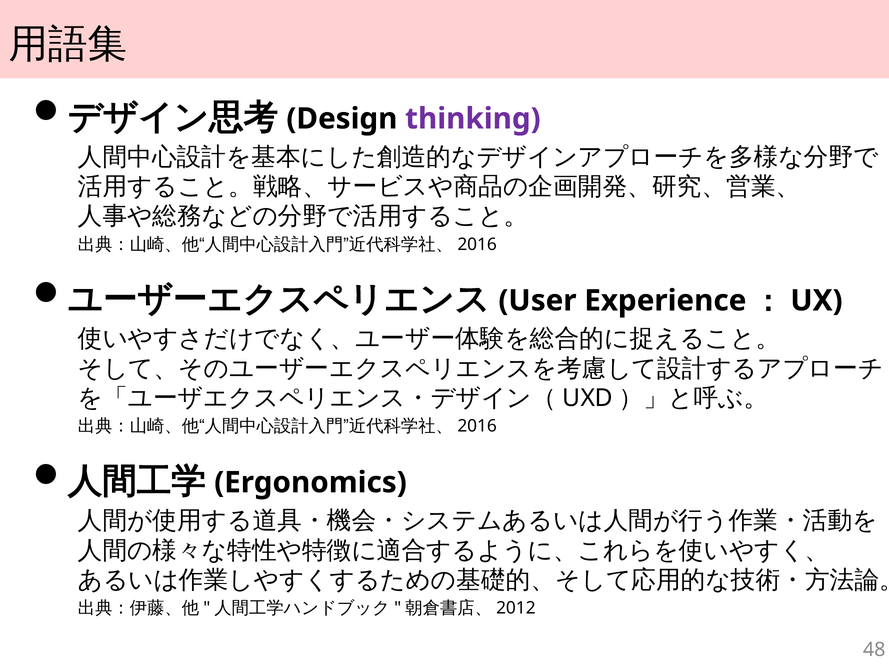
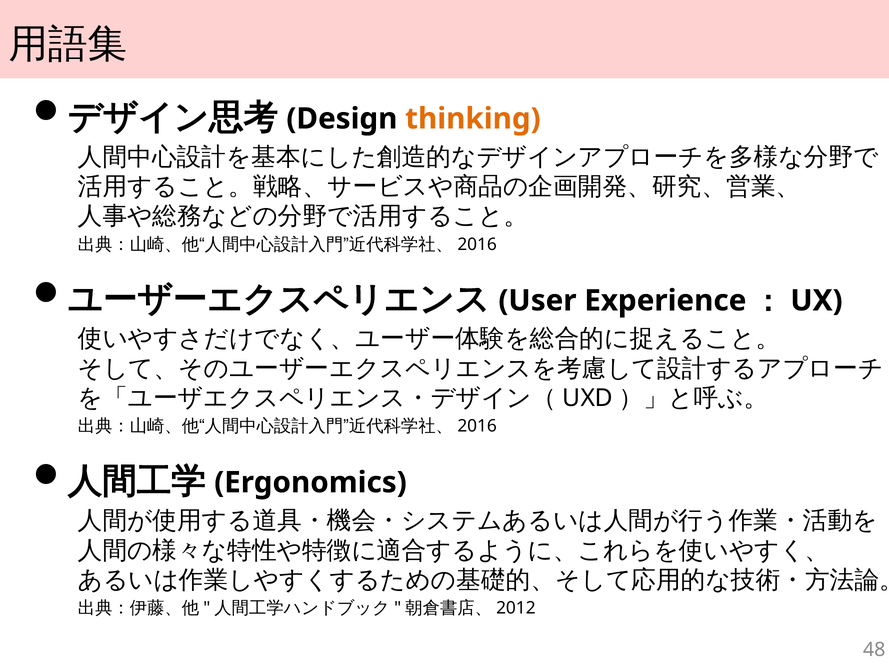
thinking colour: purple -> orange
